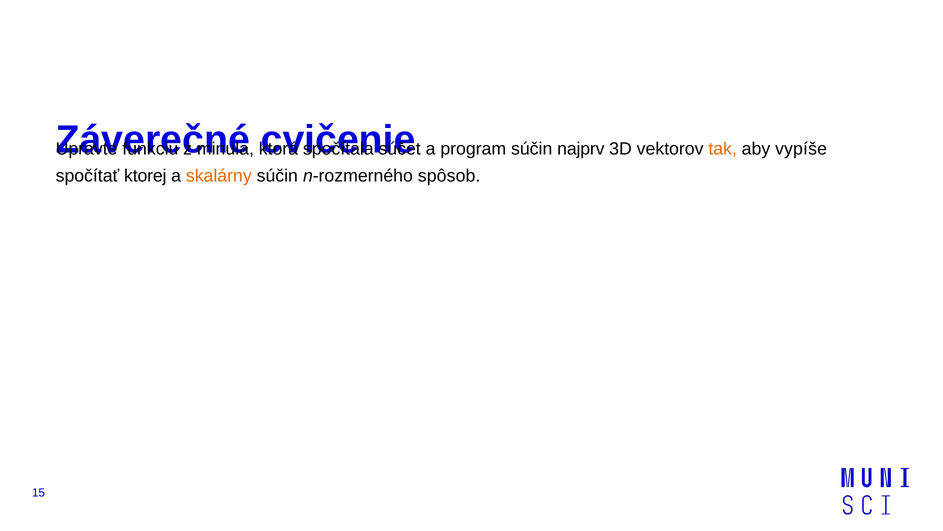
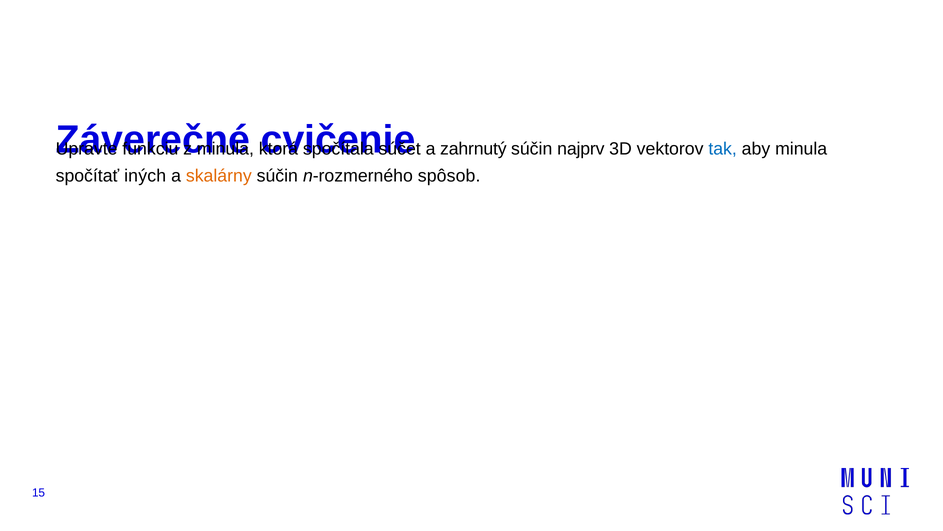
program: program -> zahrnutý
tak colour: orange -> blue
aby vypíše: vypíše -> minula
ktorej: ktorej -> iných
